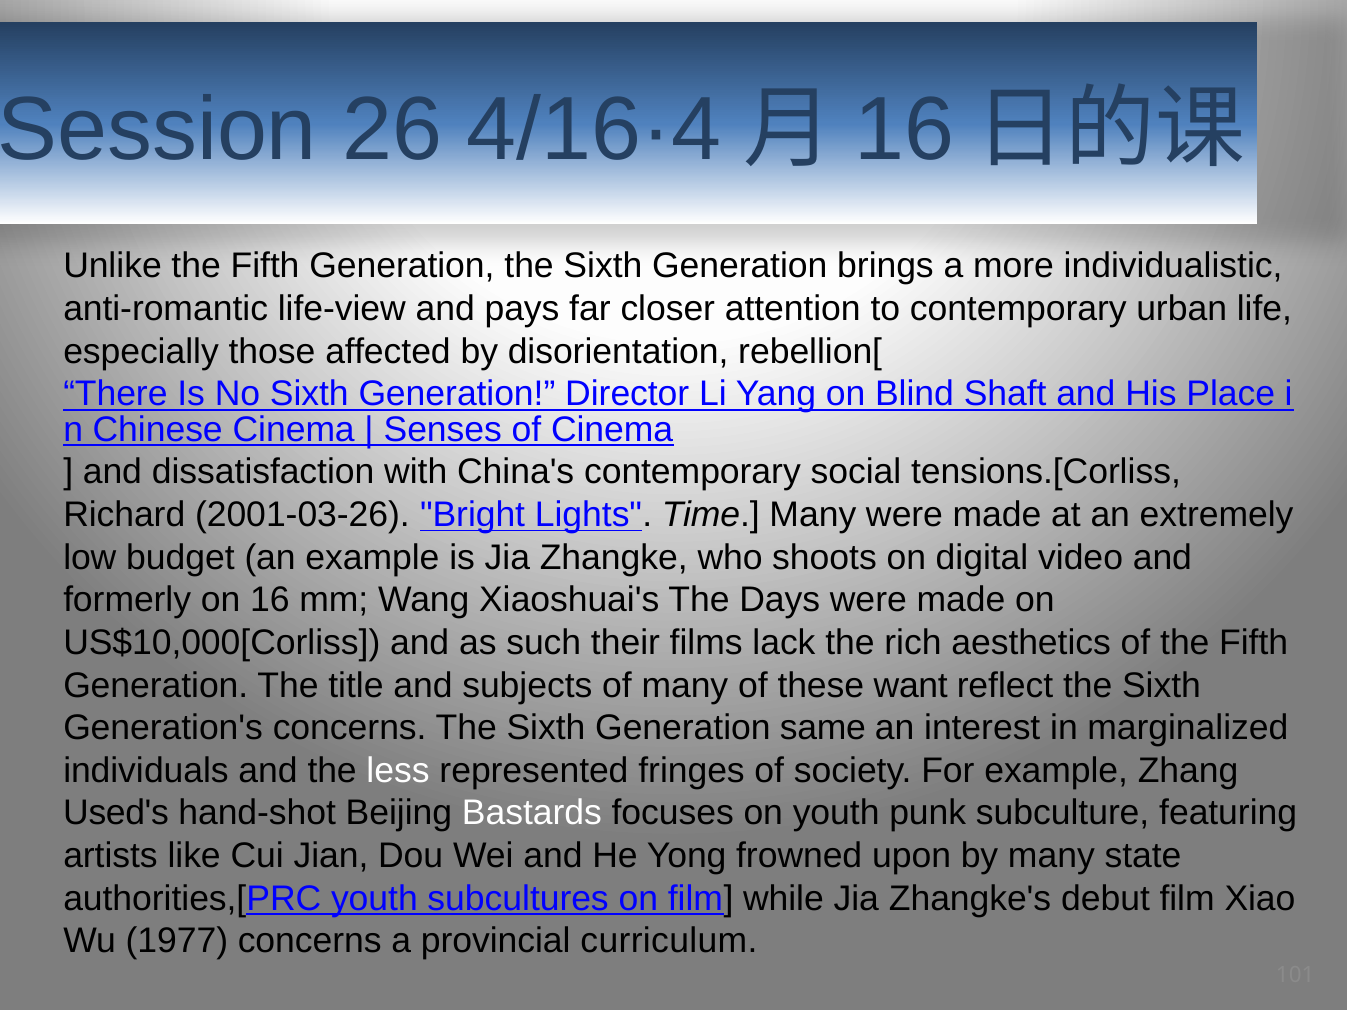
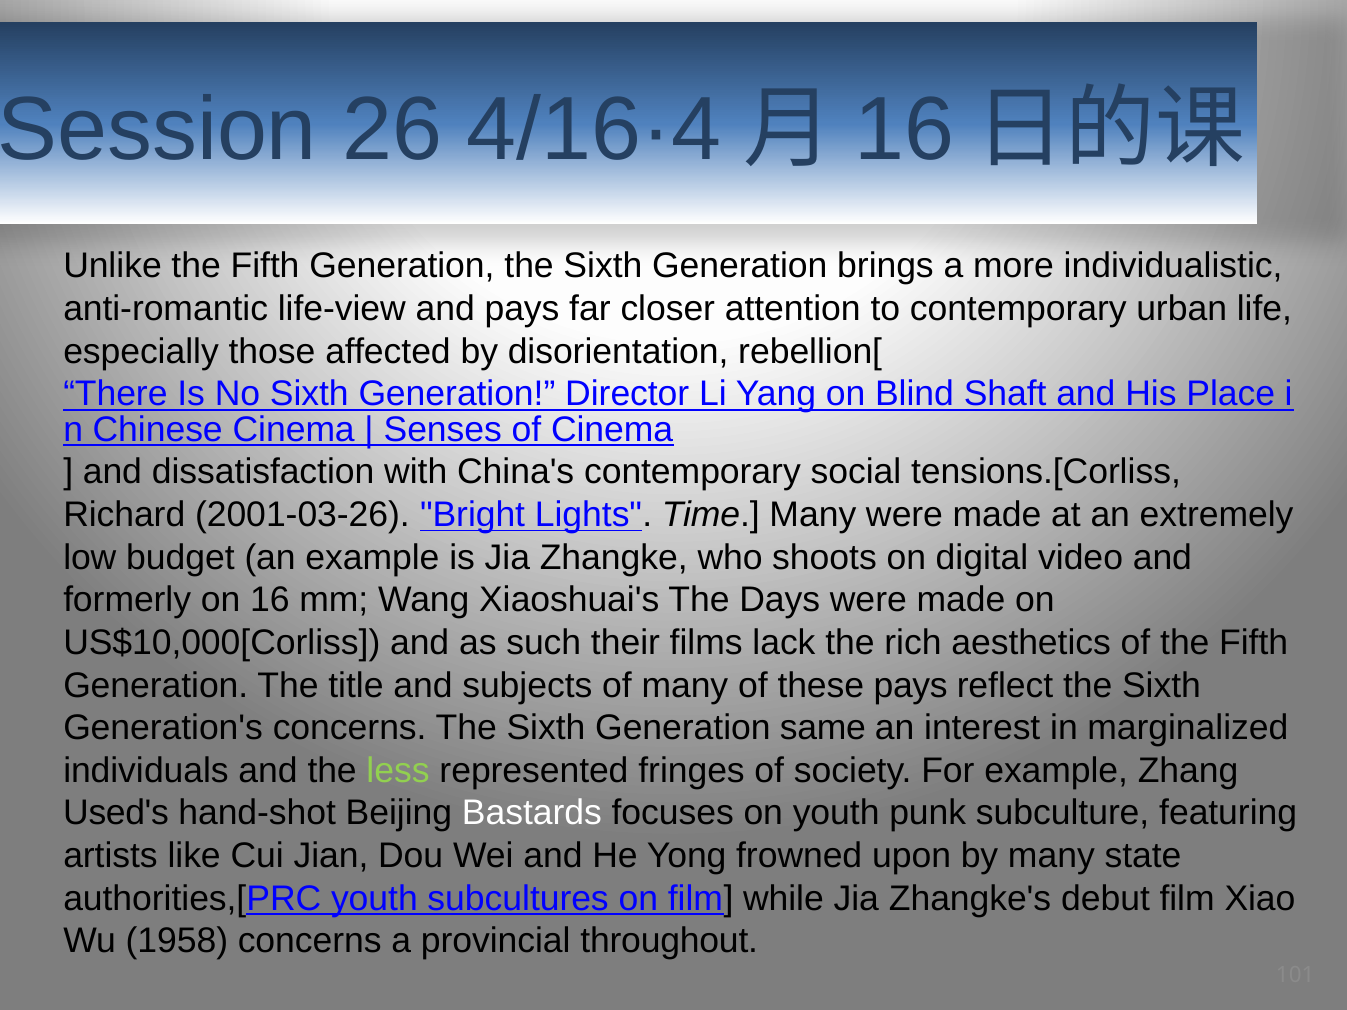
these want: want -> pays
less colour: white -> light green
1977: 1977 -> 1958
curriculum: curriculum -> throughout
